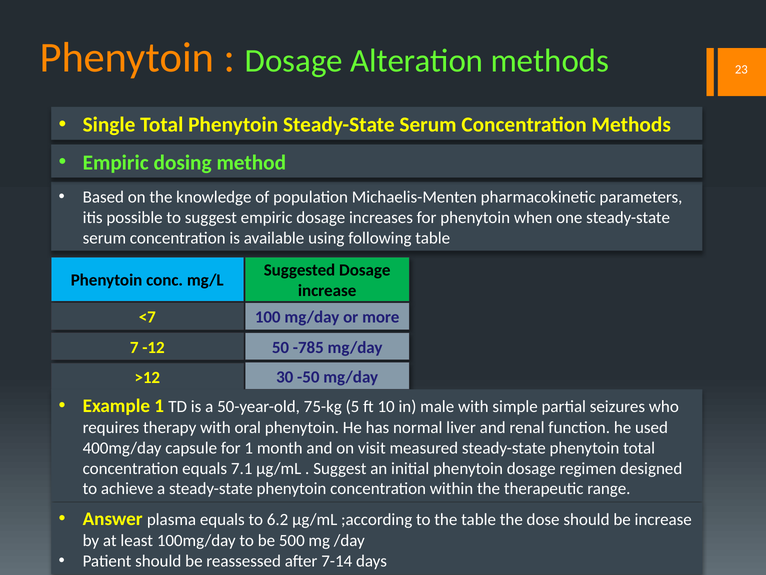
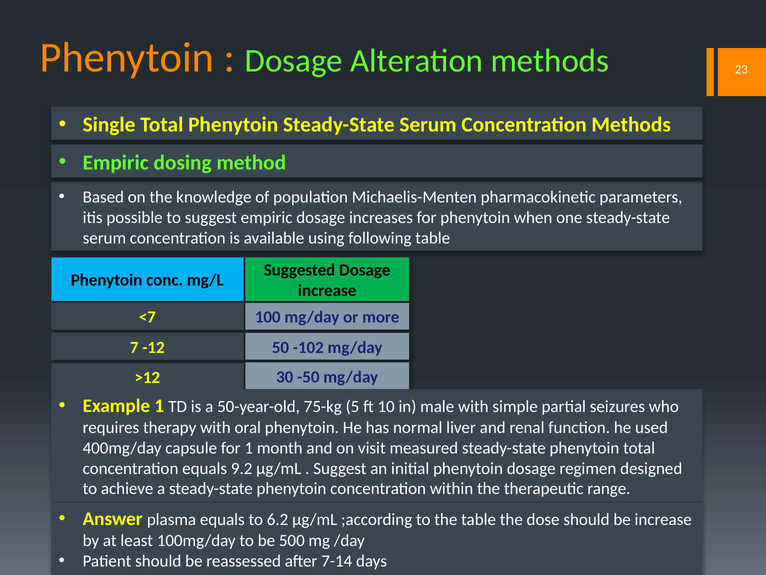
-785: -785 -> -102
7.1: 7.1 -> 9.2
